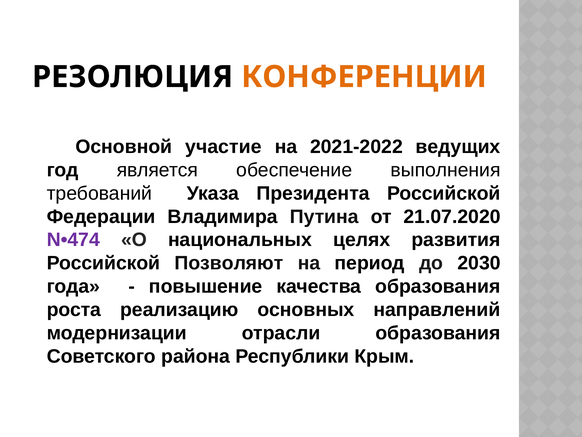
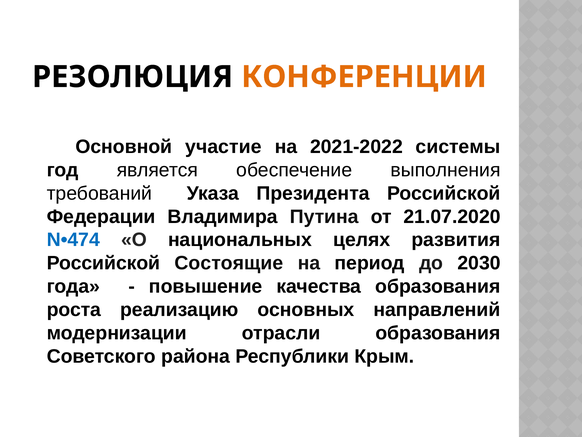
ведущих: ведущих -> системы
N•474 colour: purple -> blue
Позволяют: Позволяют -> Состоящие
